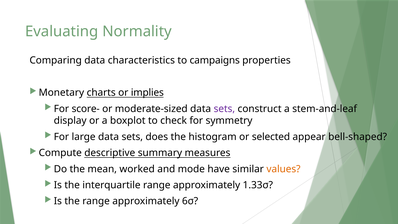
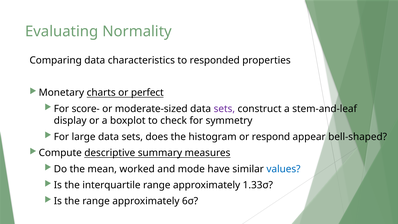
campaigns: campaigns -> responded
implies: implies -> perfect
selected: selected -> respond
values colour: orange -> blue
